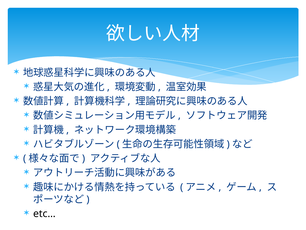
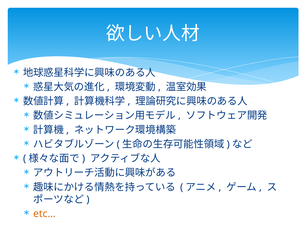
etc… colour: black -> orange
